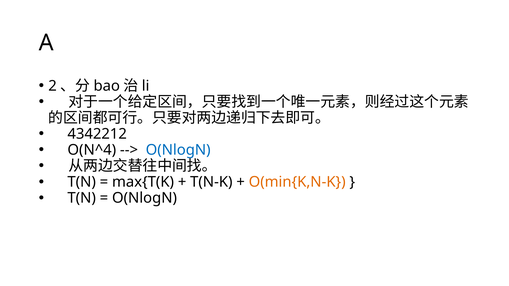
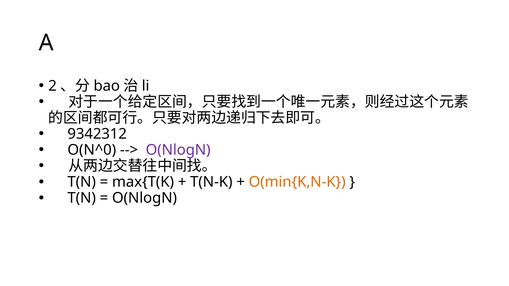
4342212: 4342212 -> 9342312
O(N^4: O(N^4 -> O(N^0
O(NlogN at (178, 150) colour: blue -> purple
